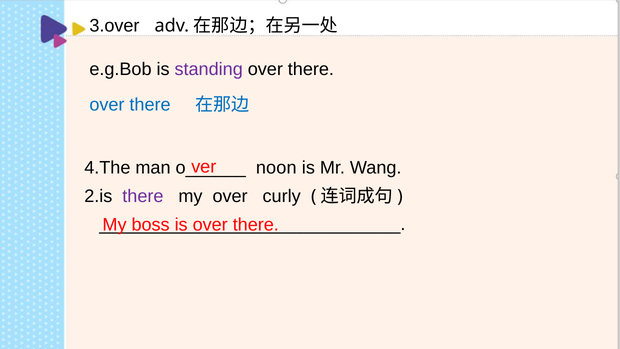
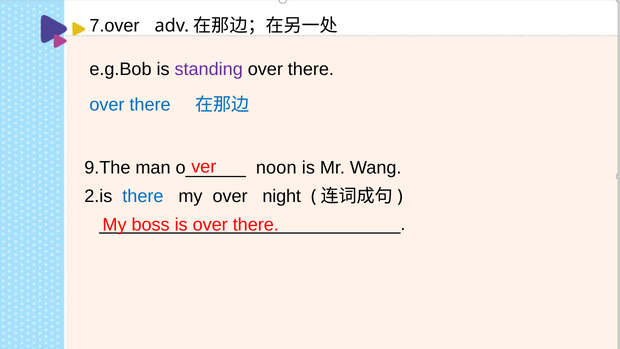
3.over: 3.over -> 7.over
4.The: 4.The -> 9.The
there at (143, 196) colour: purple -> blue
curly: curly -> night
